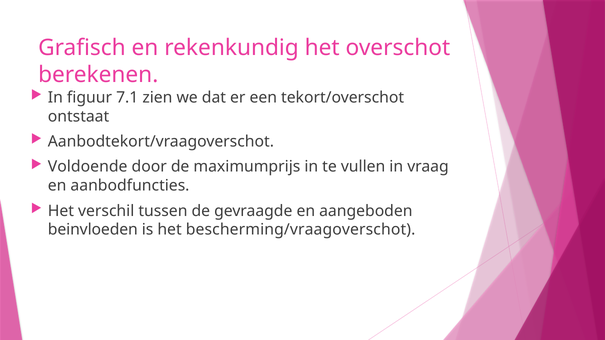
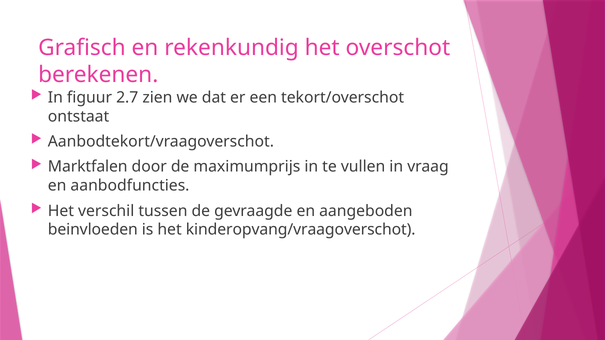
7.1: 7.1 -> 2.7
Voldoende: Voldoende -> Marktfalen
bescherming/vraagoverschot: bescherming/vraagoverschot -> kinderopvang/vraagoverschot
